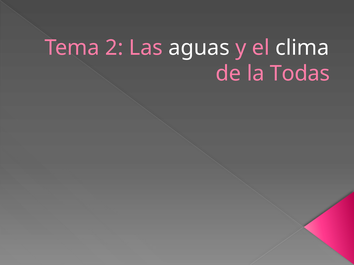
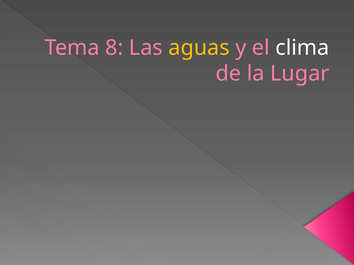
2: 2 -> 8
aguas colour: white -> yellow
Todas: Todas -> Lugar
